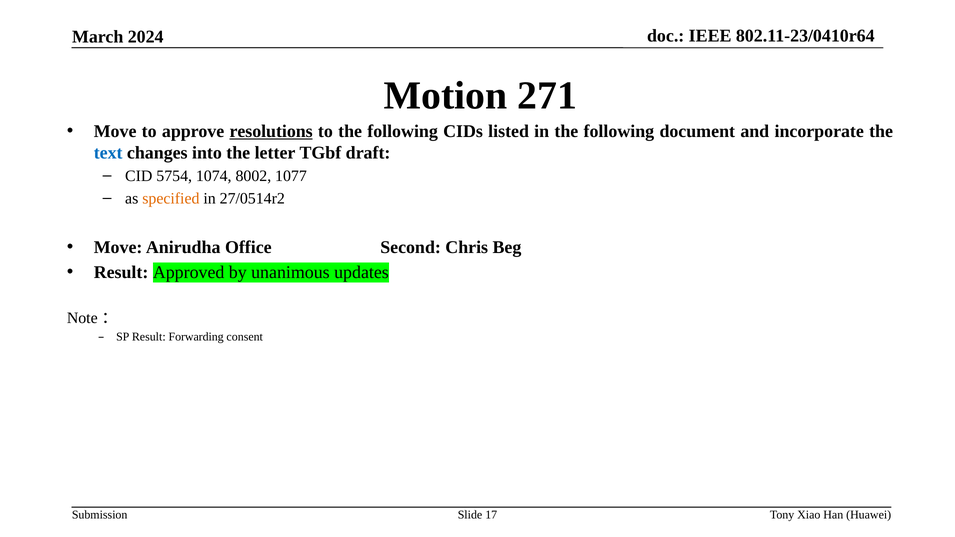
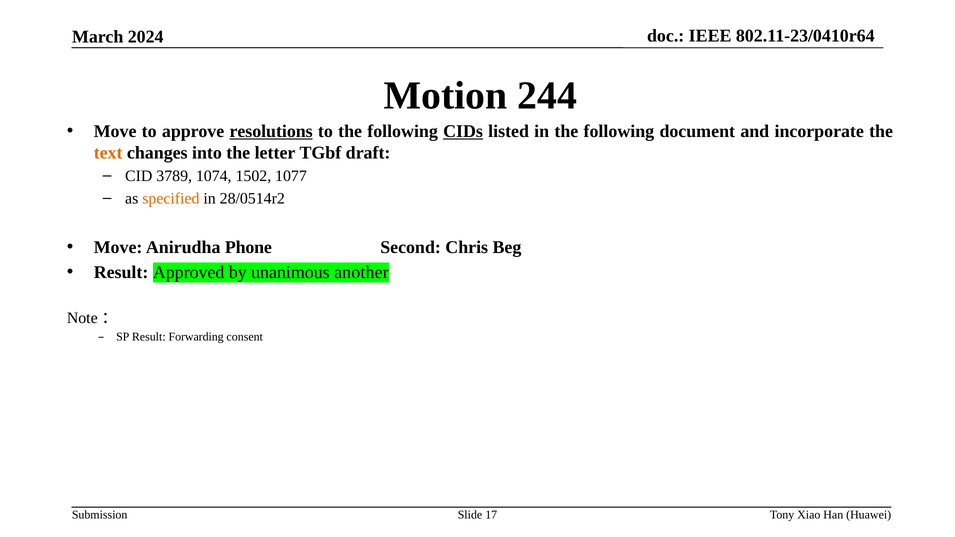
271: 271 -> 244
CIDs underline: none -> present
text colour: blue -> orange
5754: 5754 -> 3789
8002: 8002 -> 1502
27/0514r2: 27/0514r2 -> 28/0514r2
Office: Office -> Phone
updates: updates -> another
